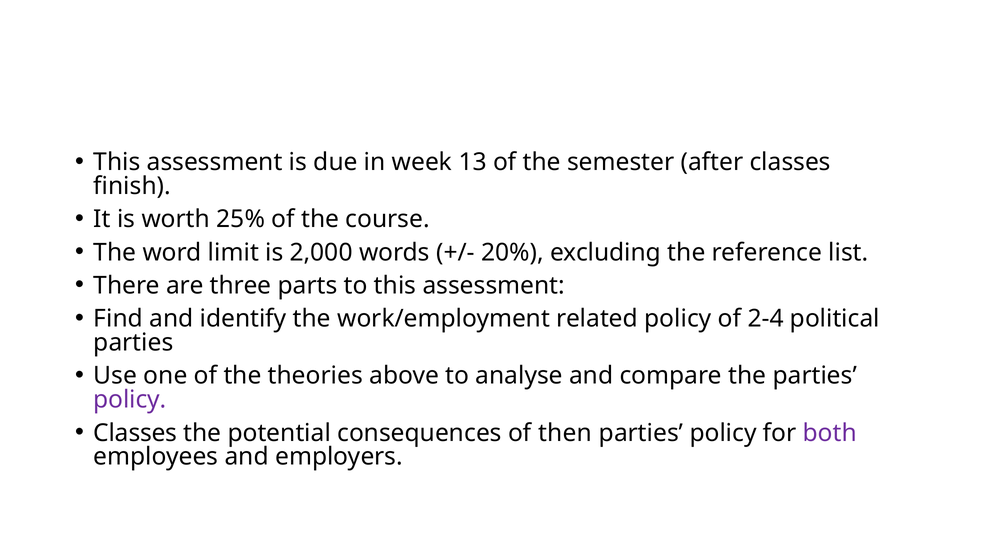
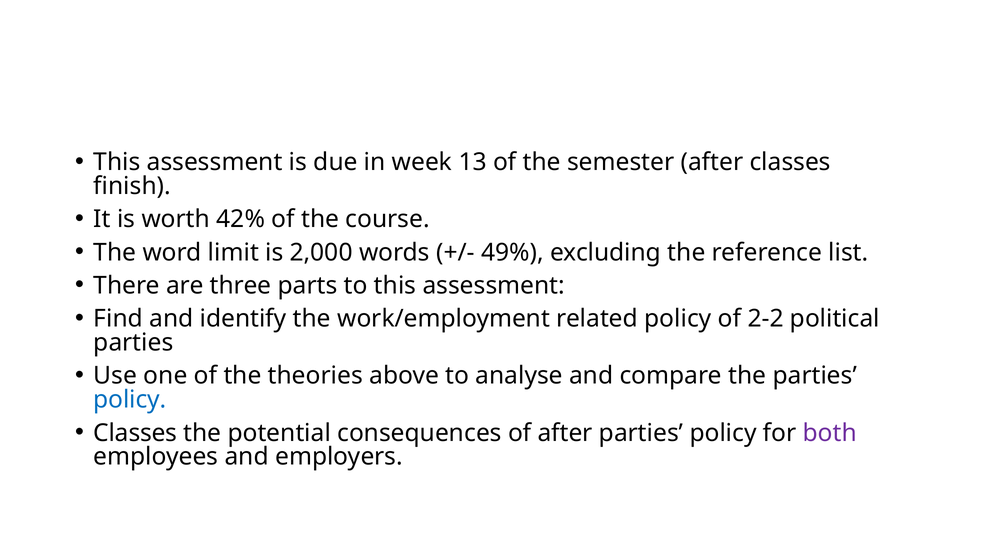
25%: 25% -> 42%
20%: 20% -> 49%
2-4: 2-4 -> 2-2
policy at (130, 399) colour: purple -> blue
of then: then -> after
